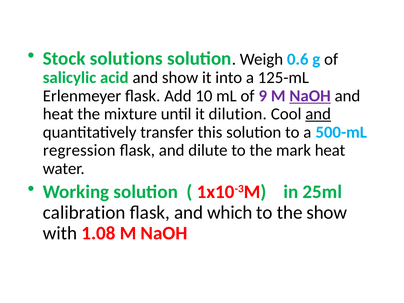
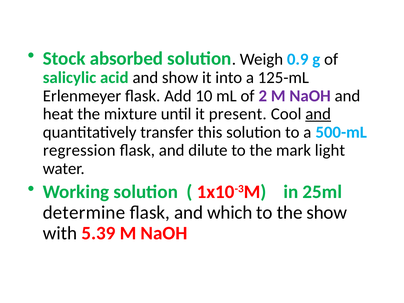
solutions: solutions -> absorbed
0.6: 0.6 -> 0.9
9: 9 -> 2
NaOH at (310, 96) underline: present -> none
dilution: dilution -> present
mark heat: heat -> light
calibration: calibration -> determine
1.08: 1.08 -> 5.39
